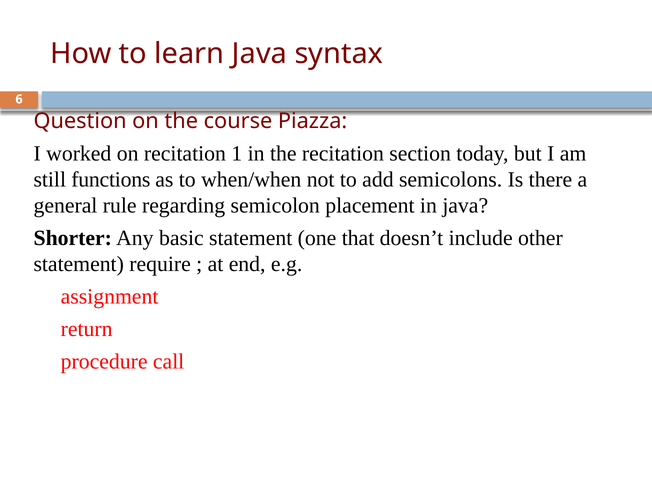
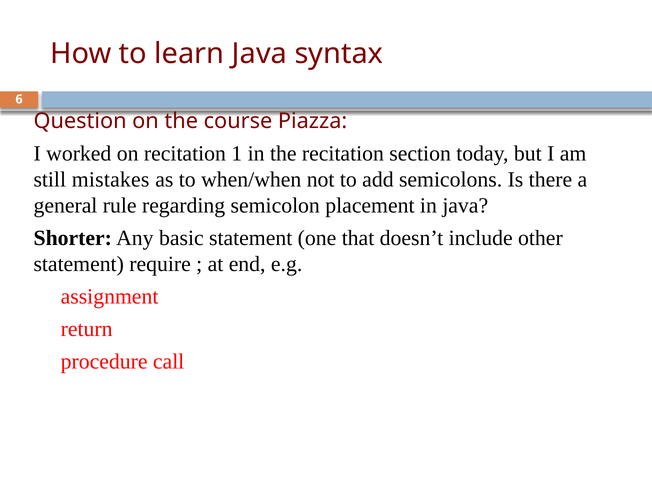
functions: functions -> mistakes
